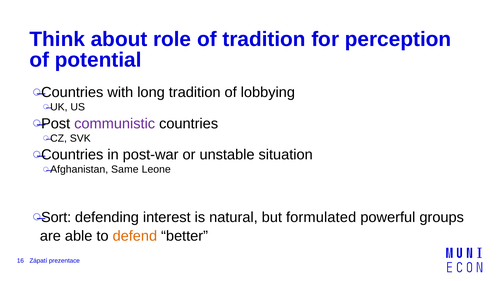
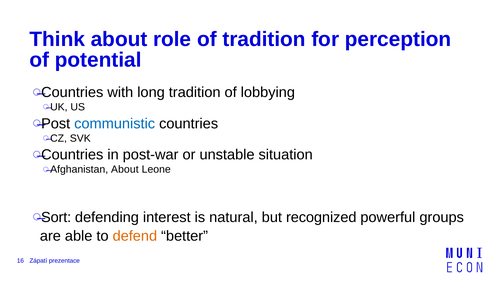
communistic colour: purple -> blue
Same at (125, 170): Same -> About
formulated: formulated -> recognized
